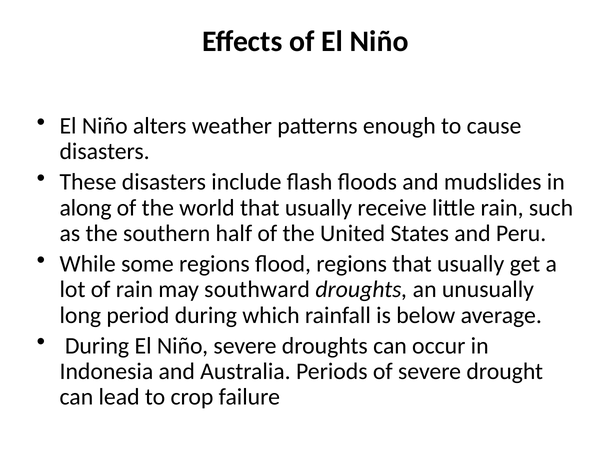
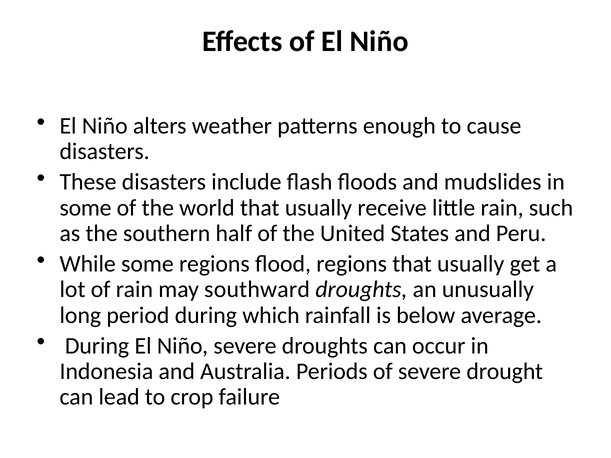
along at (86, 208): along -> some
